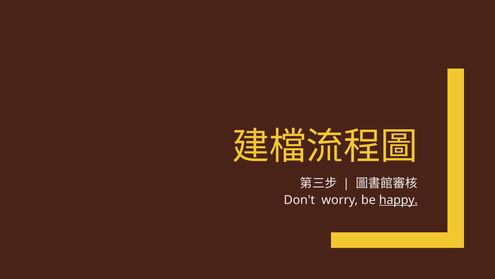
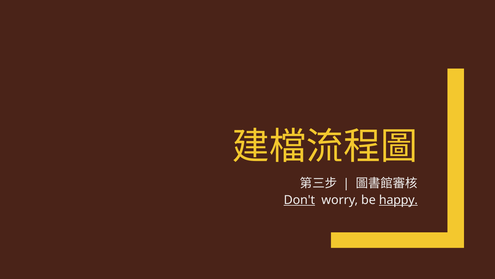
Don't underline: none -> present
